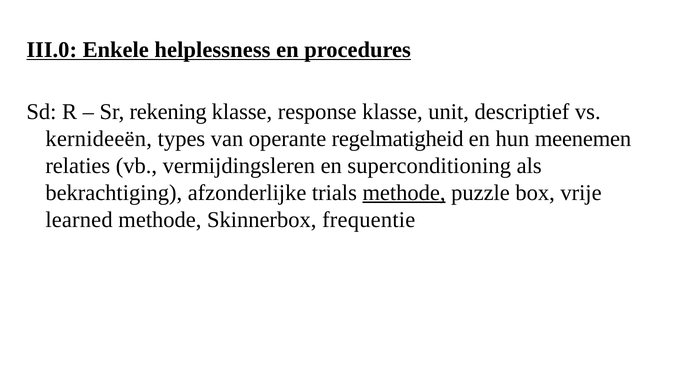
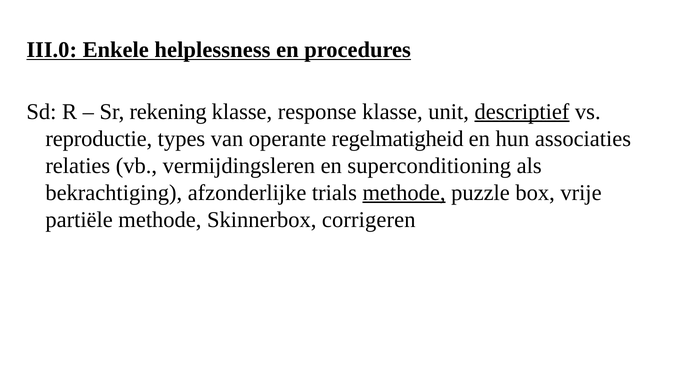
descriptief underline: none -> present
kernideeën: kernideeën -> reproductie
meenemen: meenemen -> associaties
learned: learned -> partiële
frequentie: frequentie -> corrigeren
